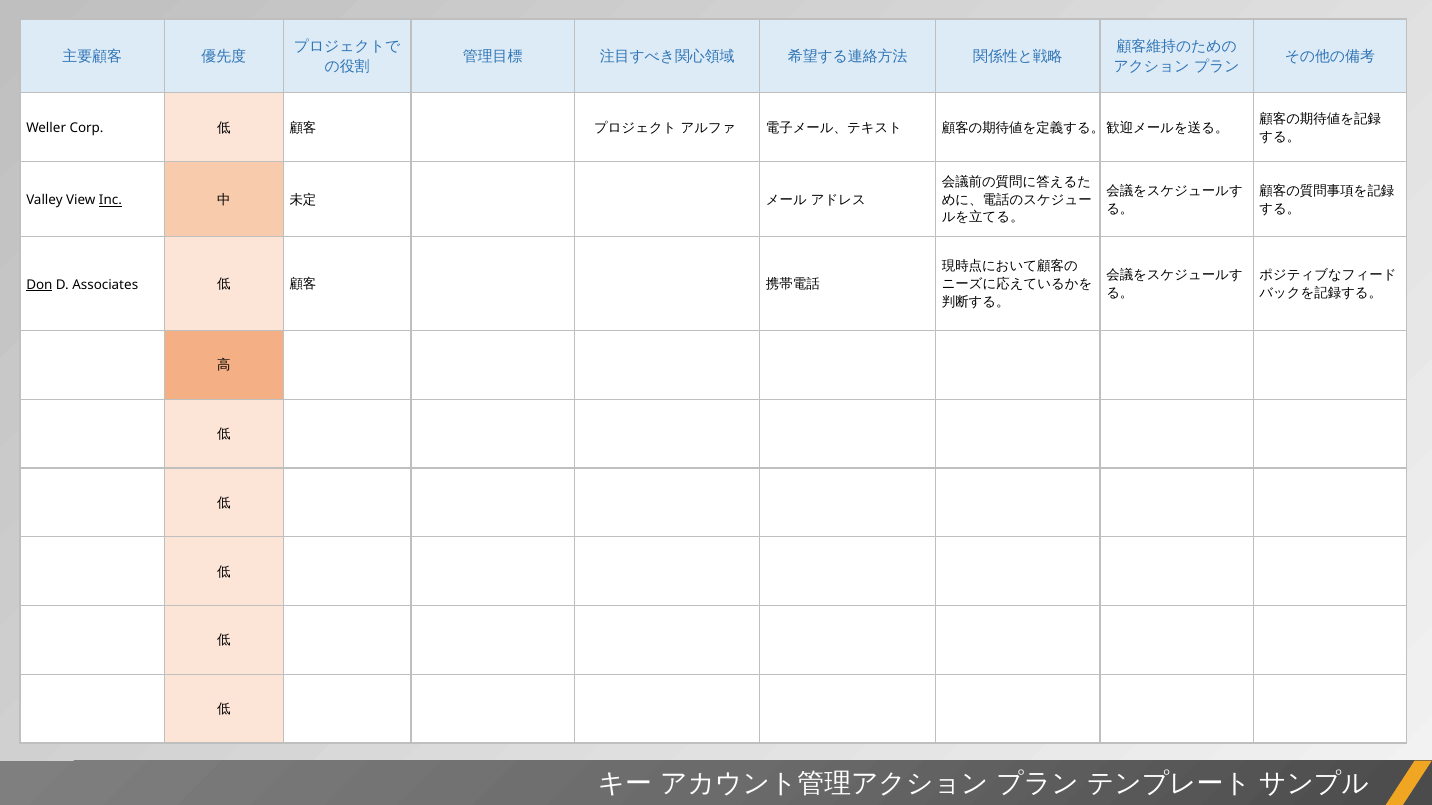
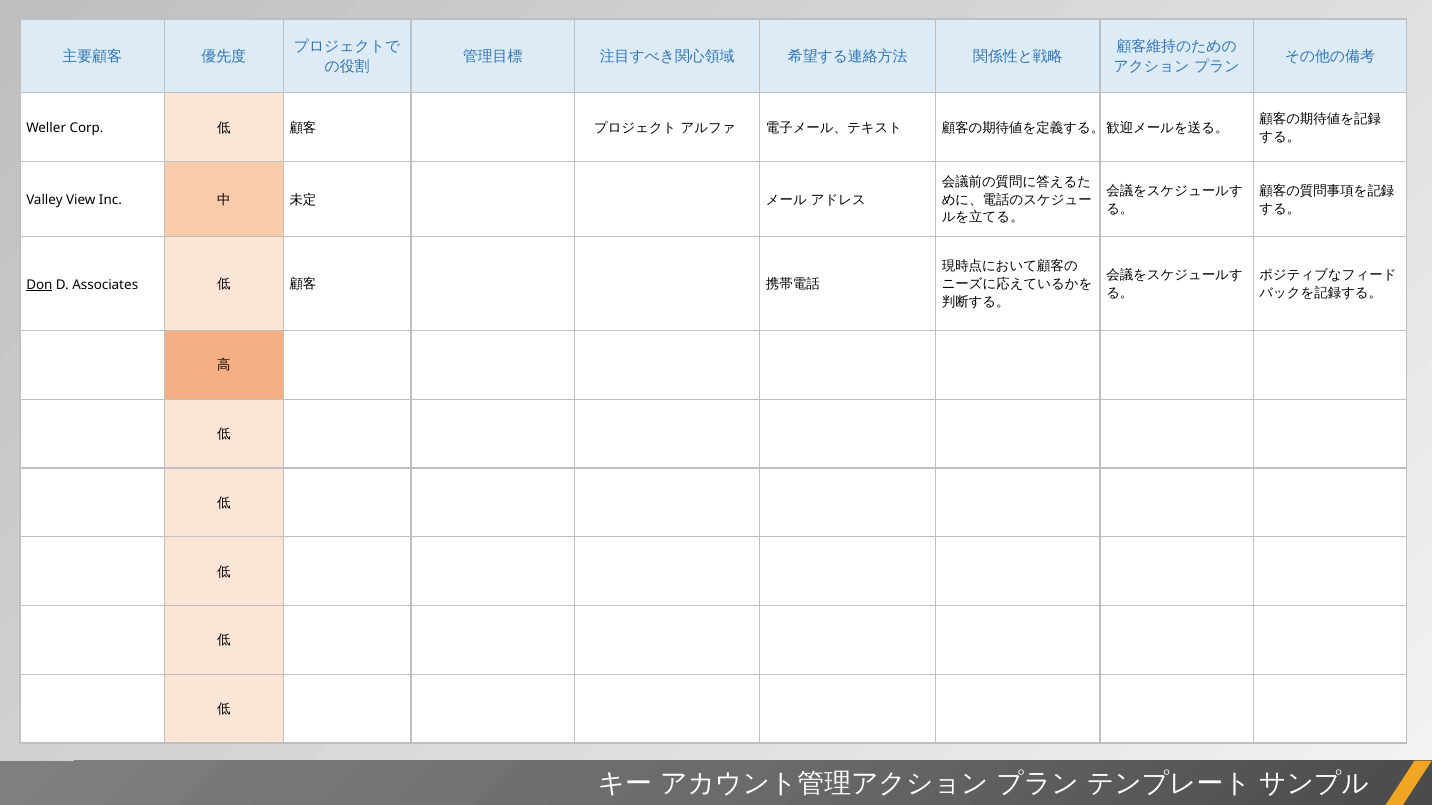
Inc underline: present -> none
